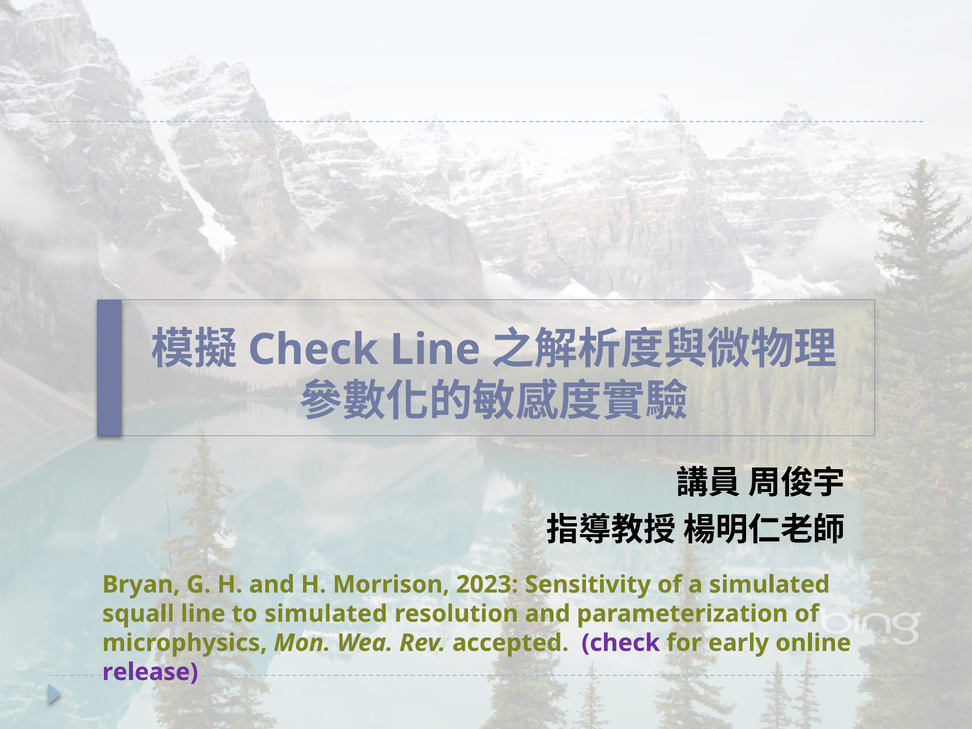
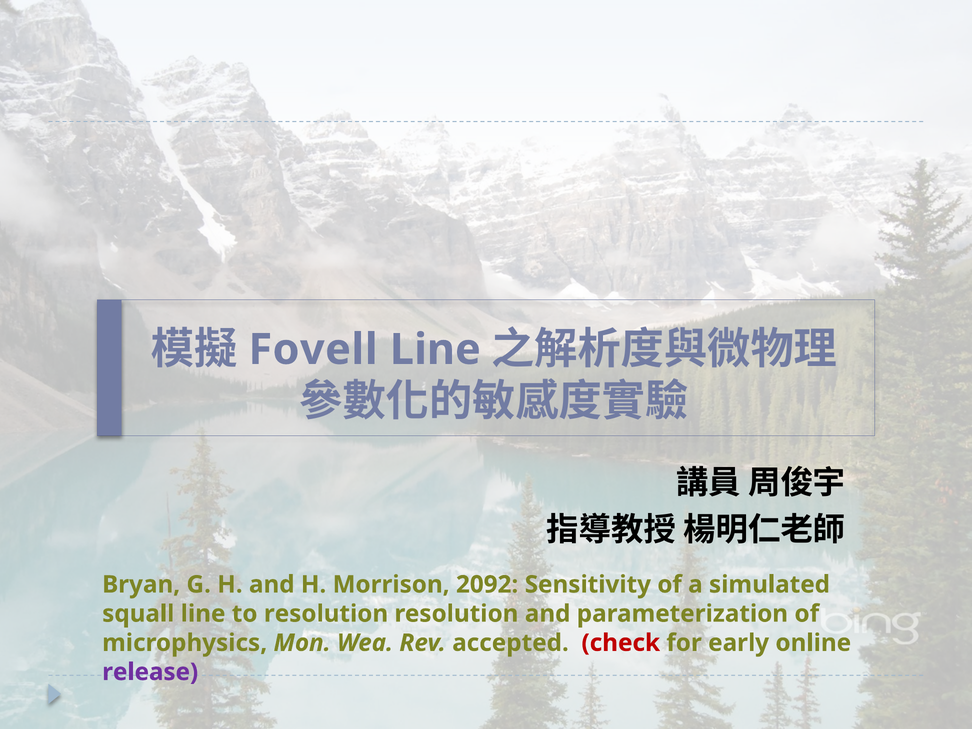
Check at (313, 350): Check -> Fovell
2023: 2023 -> 2092
to simulated: simulated -> resolution
check at (621, 643) colour: purple -> red
